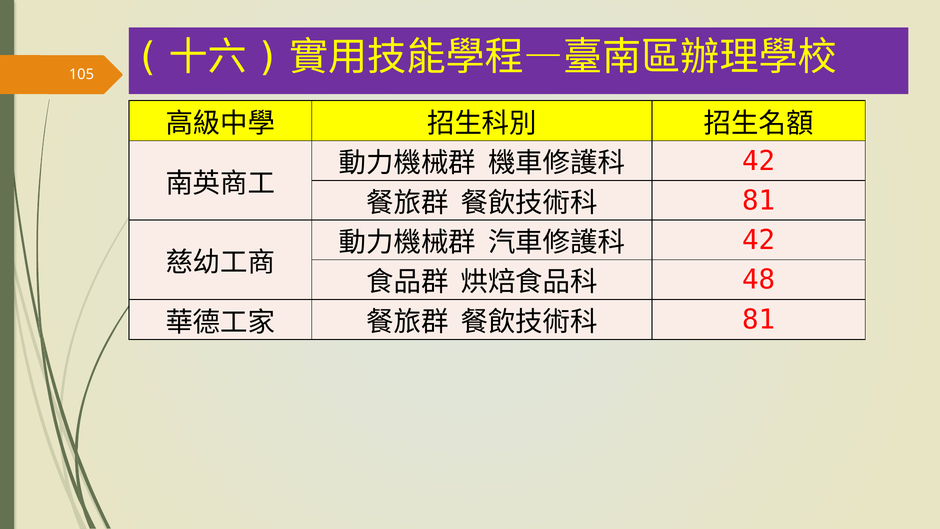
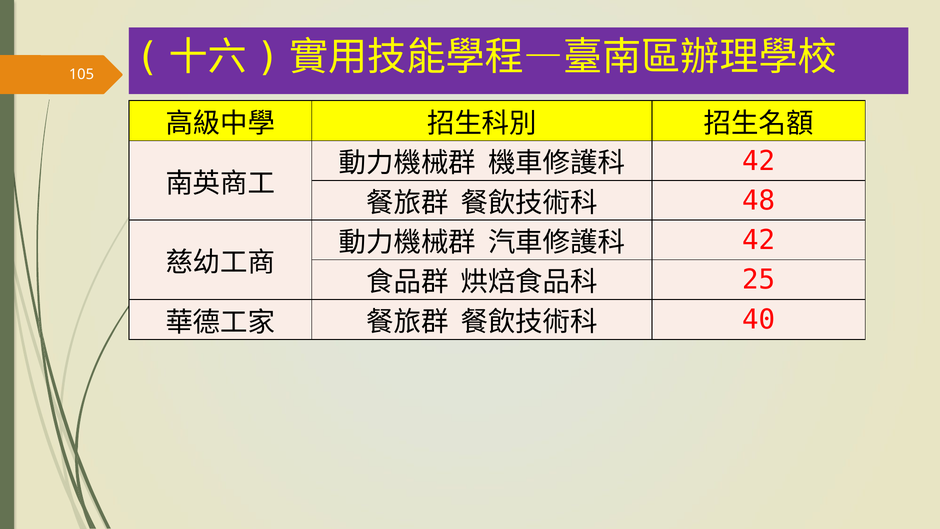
81 at (759, 201): 81 -> 48
48: 48 -> 25
81 at (759, 320): 81 -> 40
